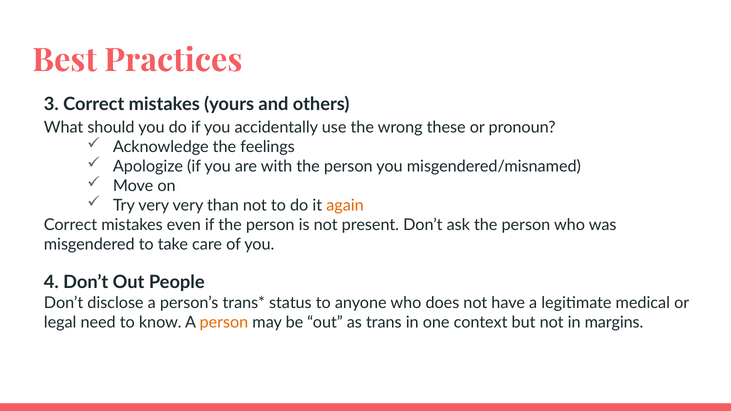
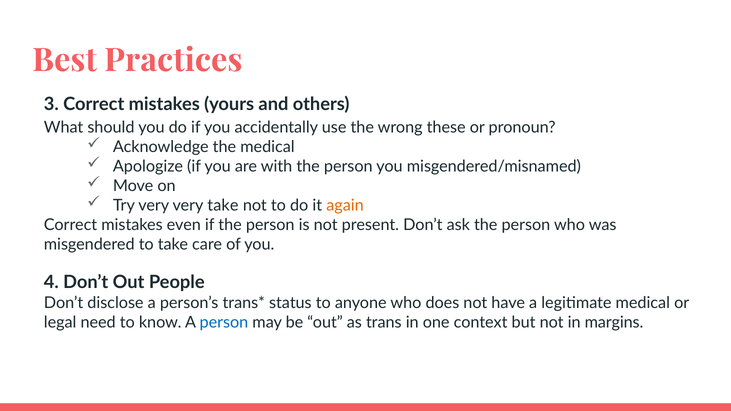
the feelings: feelings -> medical
very than: than -> take
person at (224, 323) colour: orange -> blue
